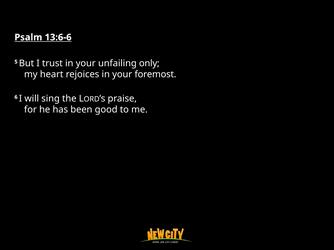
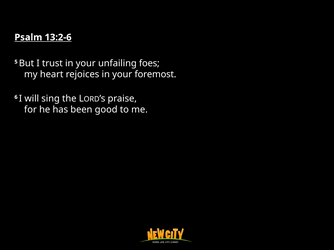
13:6-6: 13:6-6 -> 13:2-6
only: only -> foes
